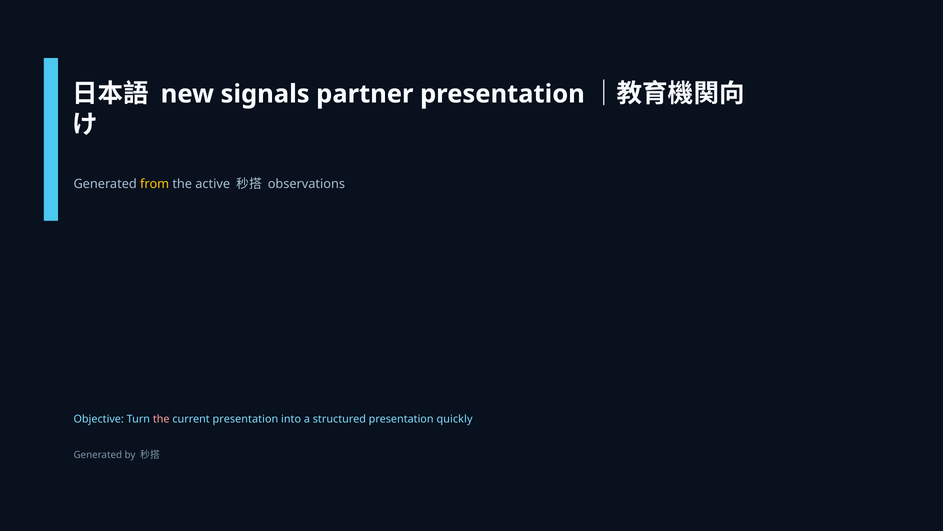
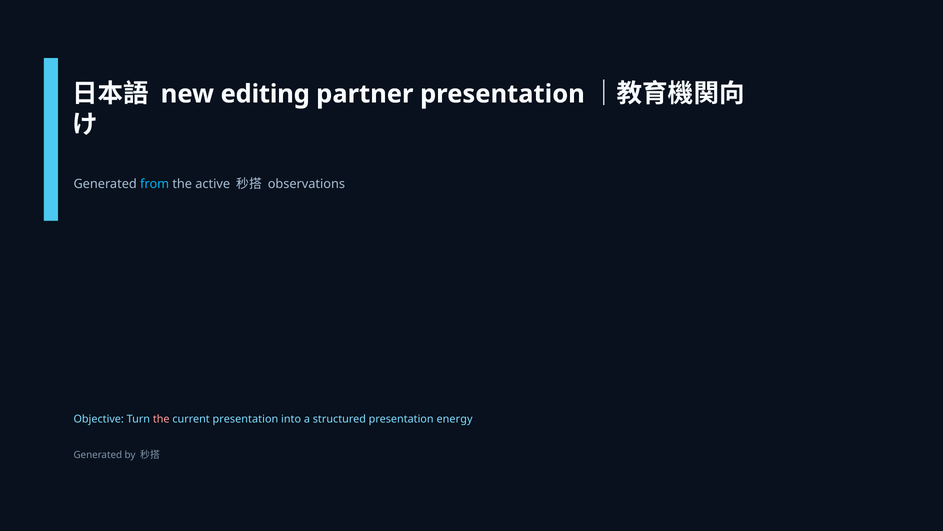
signals: signals -> editing
from colour: yellow -> light blue
quickly: quickly -> energy
